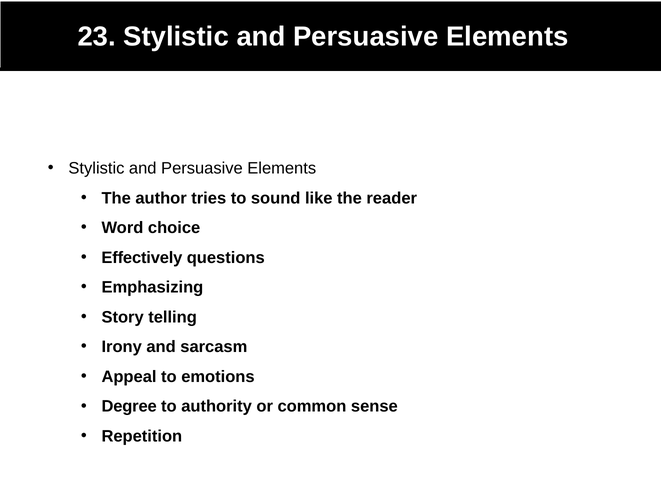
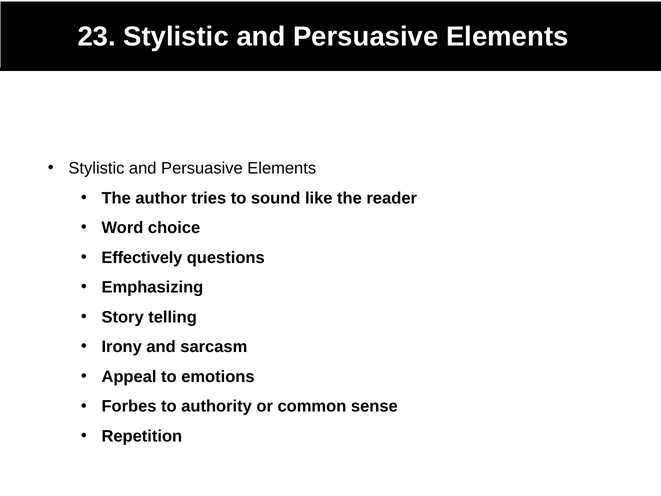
Degree: Degree -> Forbes
